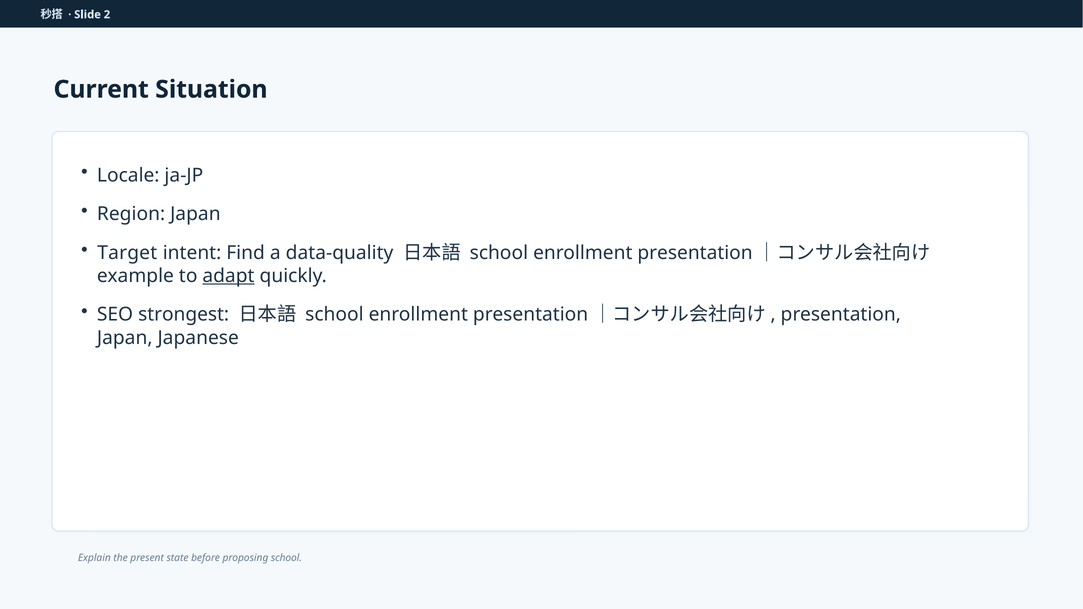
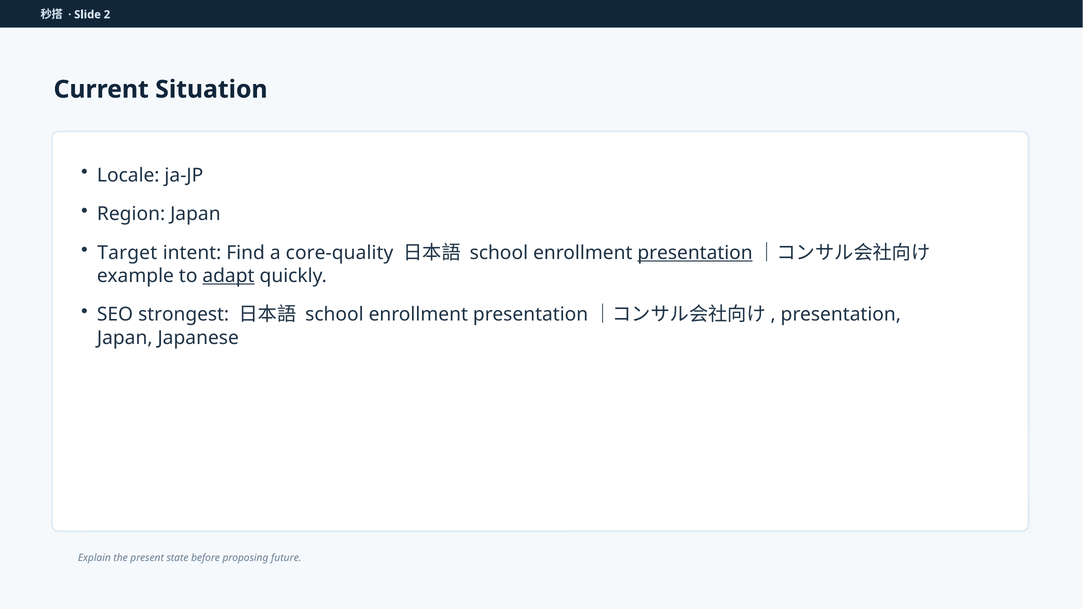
data-quality: data-quality -> core-quality
presentation at (695, 253) underline: none -> present
proposing school: school -> future
